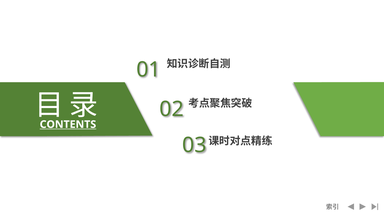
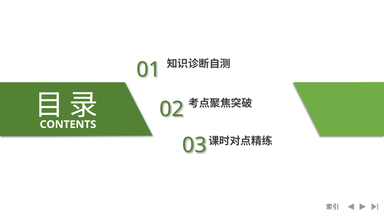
CONTENTS underline: present -> none
